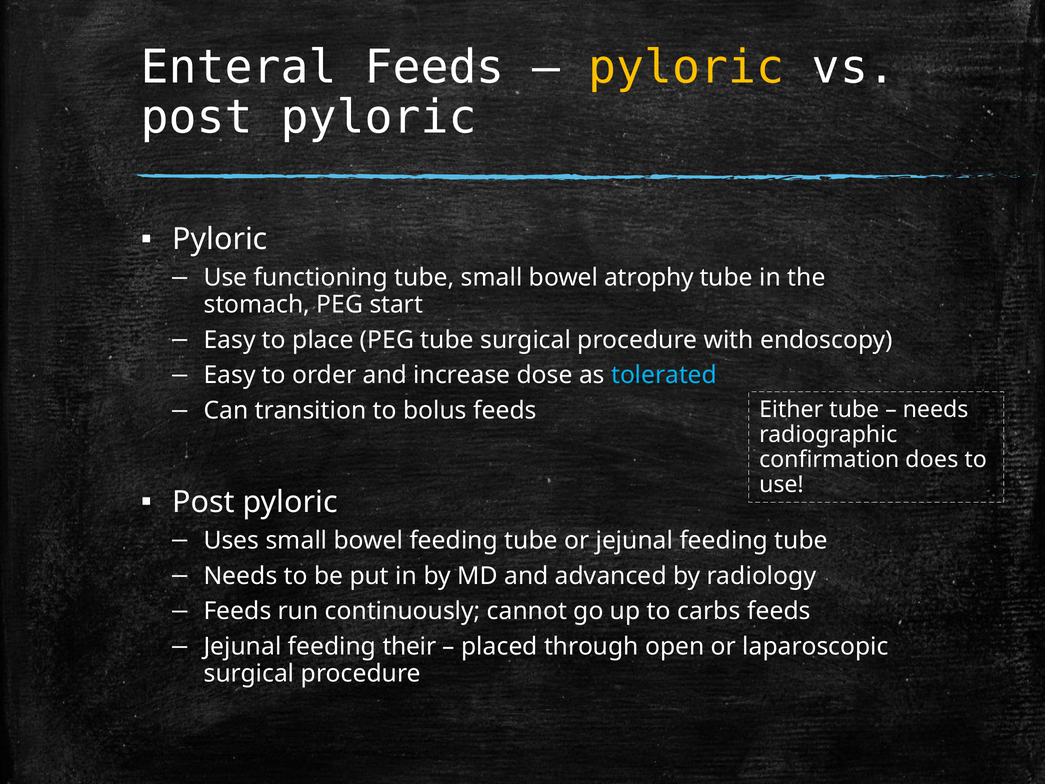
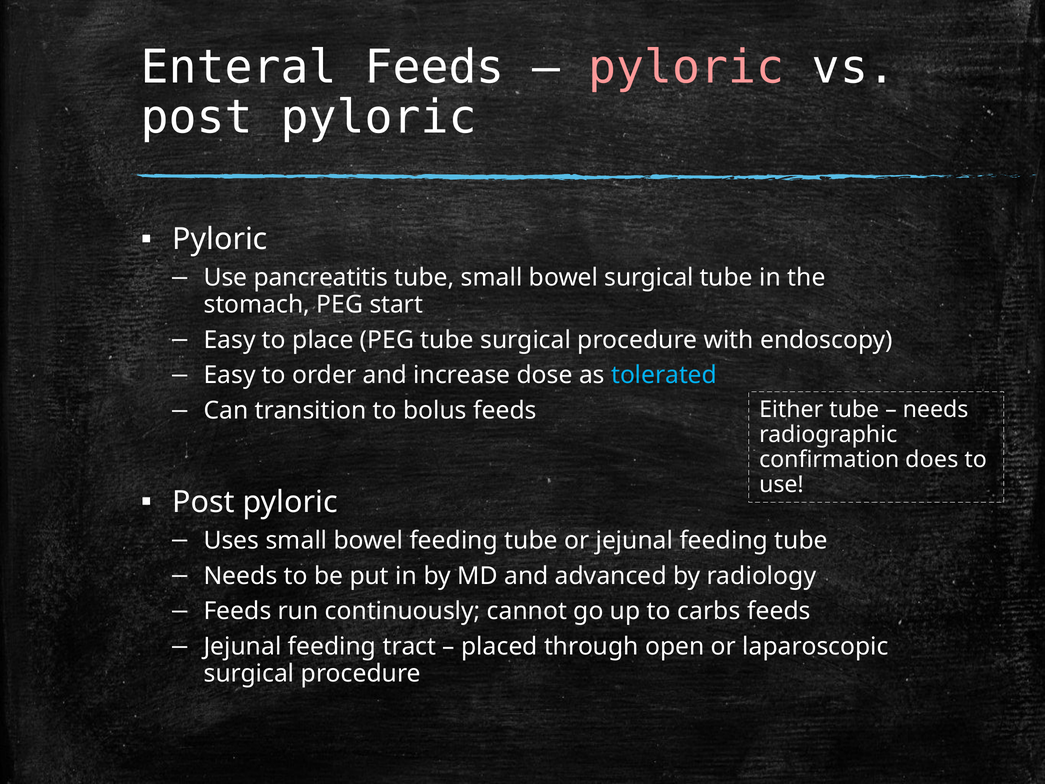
pyloric at (686, 67) colour: yellow -> pink
functioning: functioning -> pancreatitis
bowel atrophy: atrophy -> surgical
their: their -> tract
